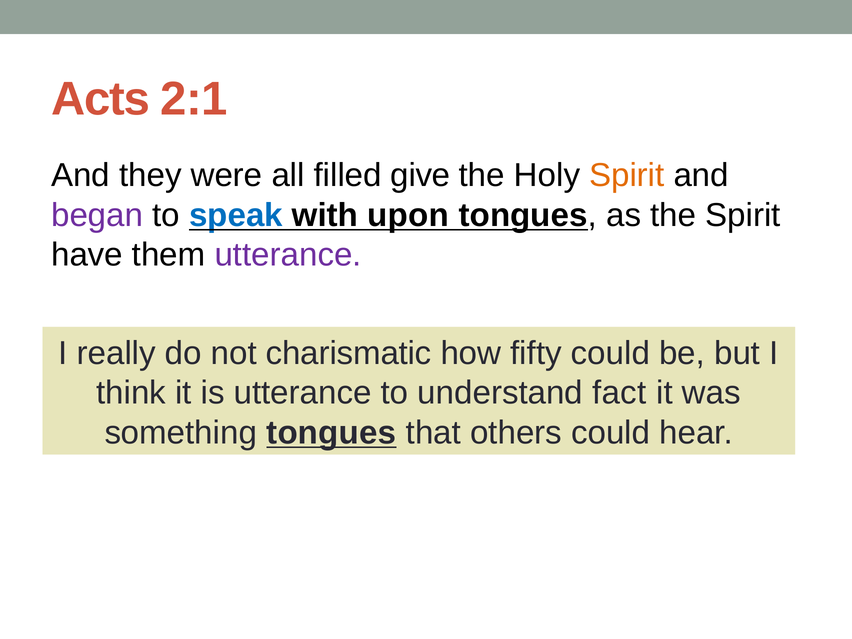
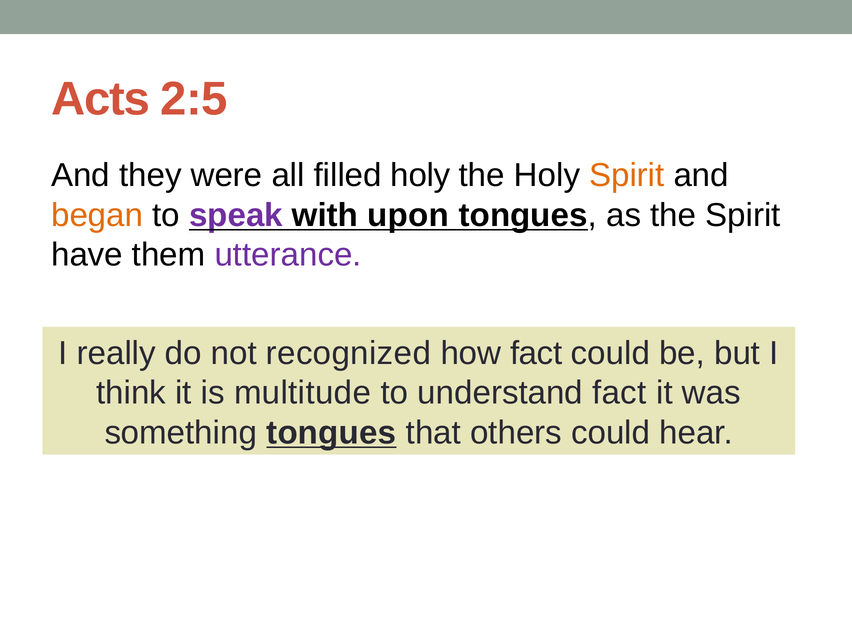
2:1: 2:1 -> 2:5
filled give: give -> holy
began colour: purple -> orange
speak colour: blue -> purple
charismatic: charismatic -> recognized
how fifty: fifty -> fact
is utterance: utterance -> multitude
